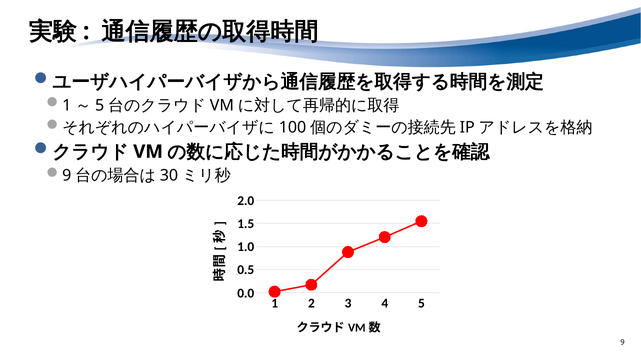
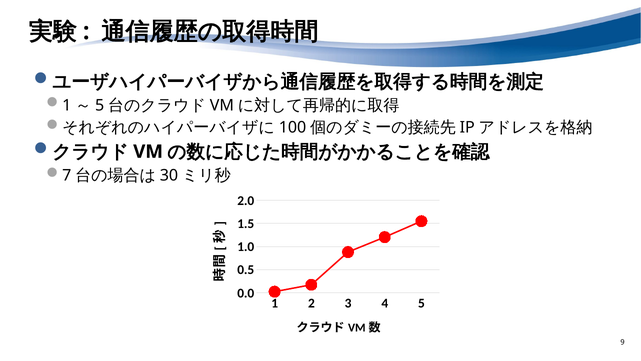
9 at (67, 175): 9 -> 7
